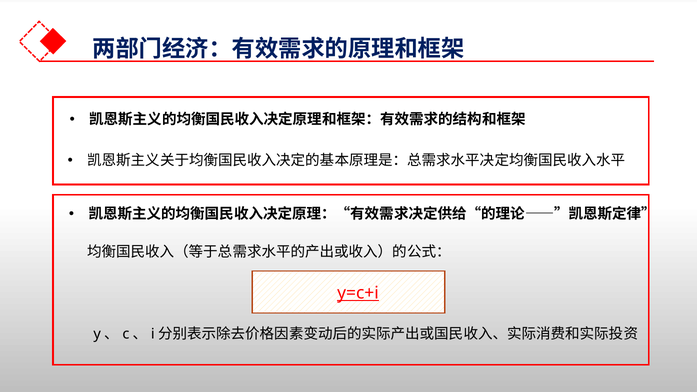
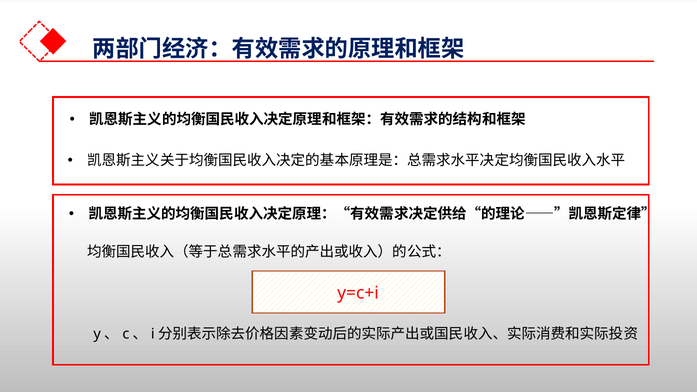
y=c+i underline: present -> none
